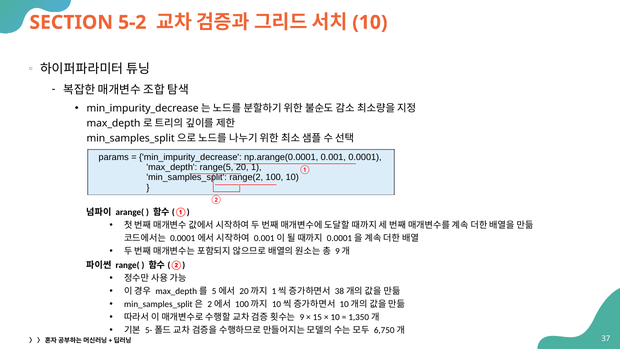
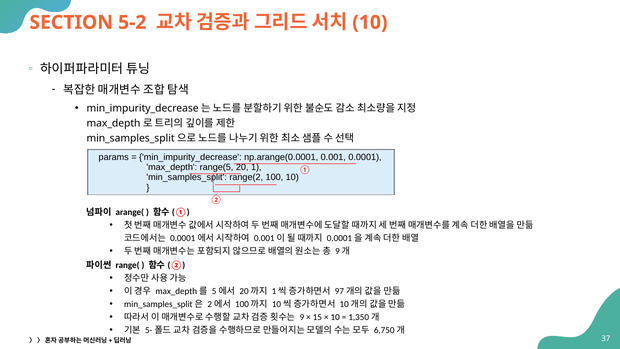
38: 38 -> 97
